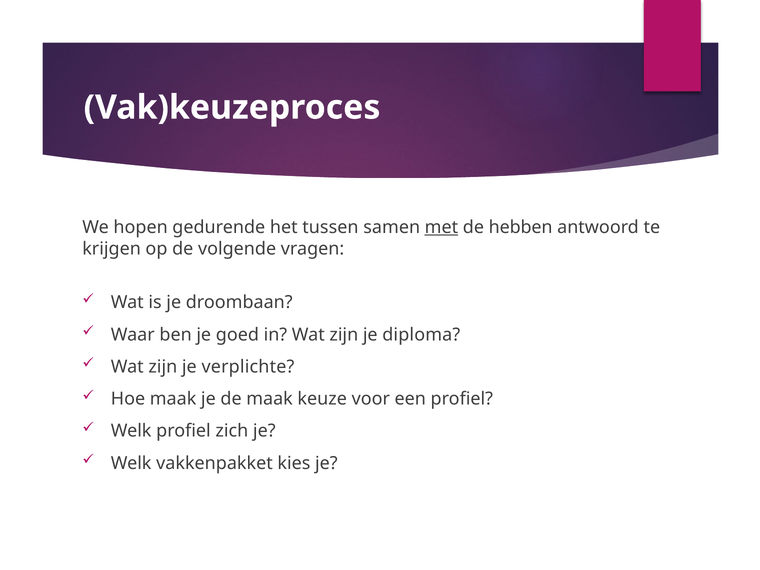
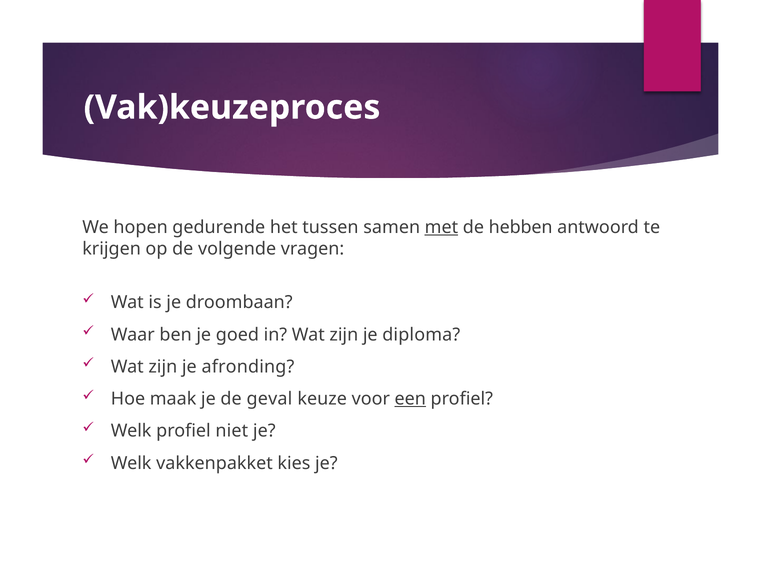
verplichte: verplichte -> afronding
de maak: maak -> geval
een underline: none -> present
zich: zich -> niet
